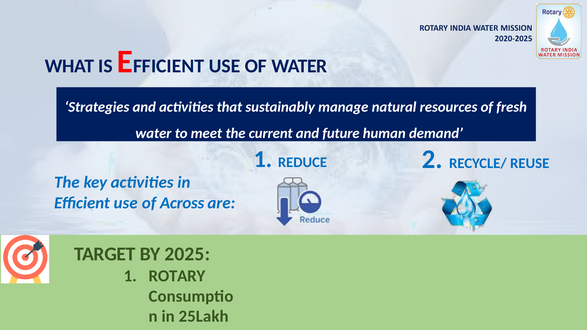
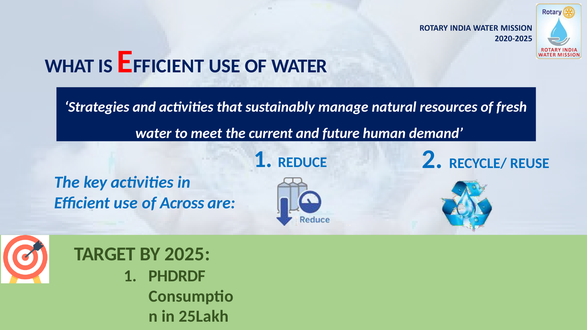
ROTARY: ROTARY -> PHDRDF
